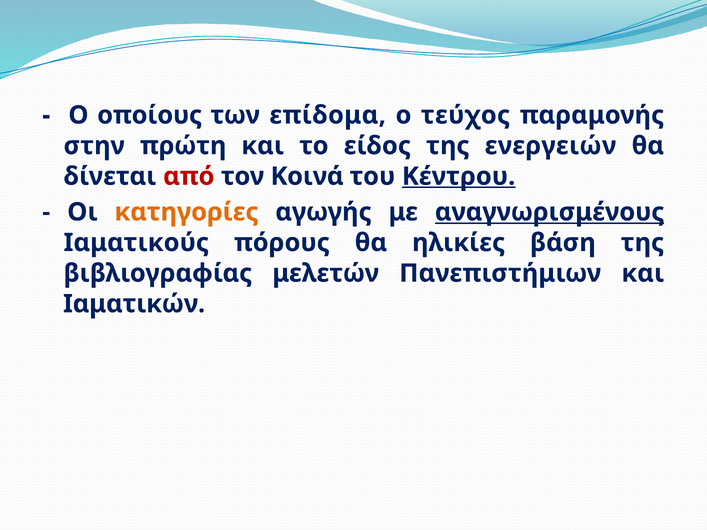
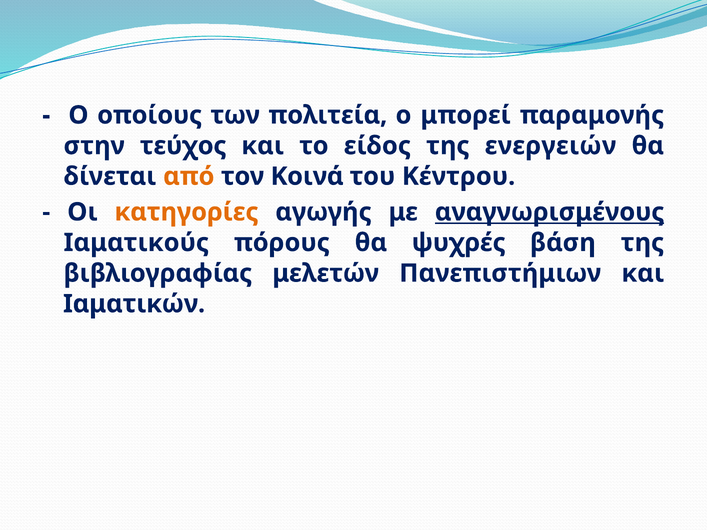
επίδομα: επίδομα -> πολιτεία
τεύχος: τεύχος -> μπορεί
πρώτη: πρώτη -> τεύχος
από colour: red -> orange
Κέντρου underline: present -> none
ηλικίες: ηλικίες -> ψυχρές
